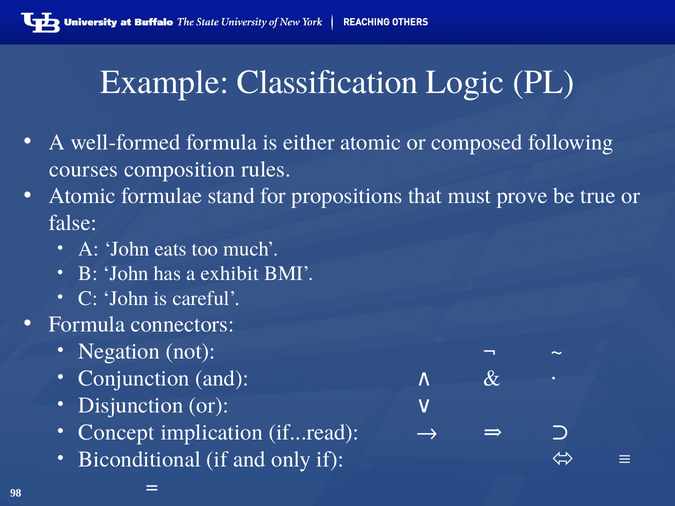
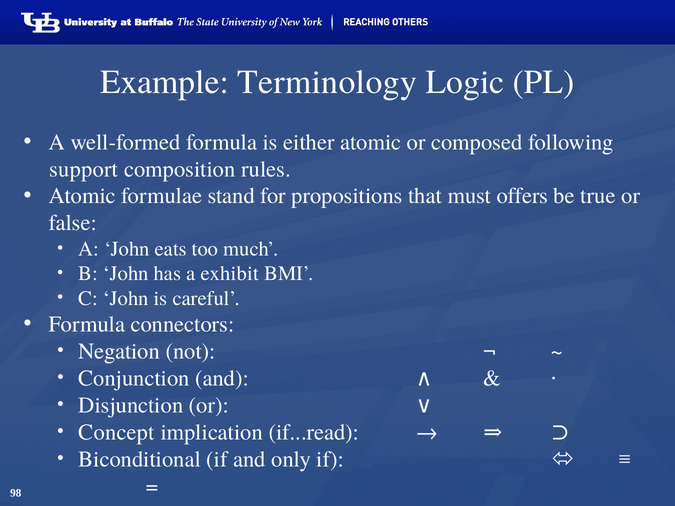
Classification: Classification -> Terminology
courses: courses -> support
prove: prove -> offers
